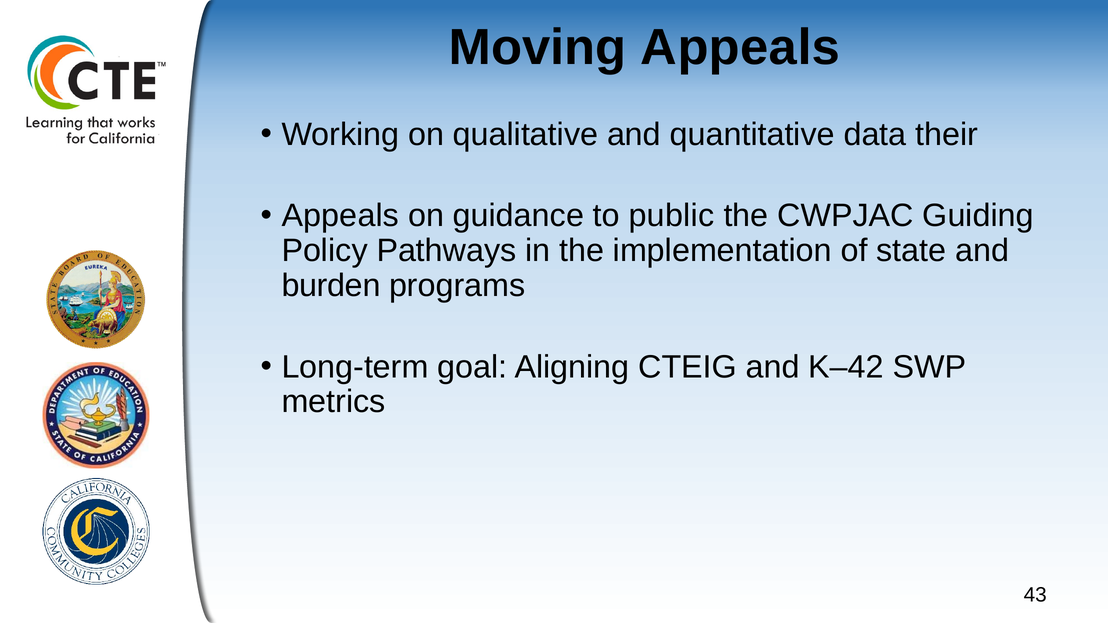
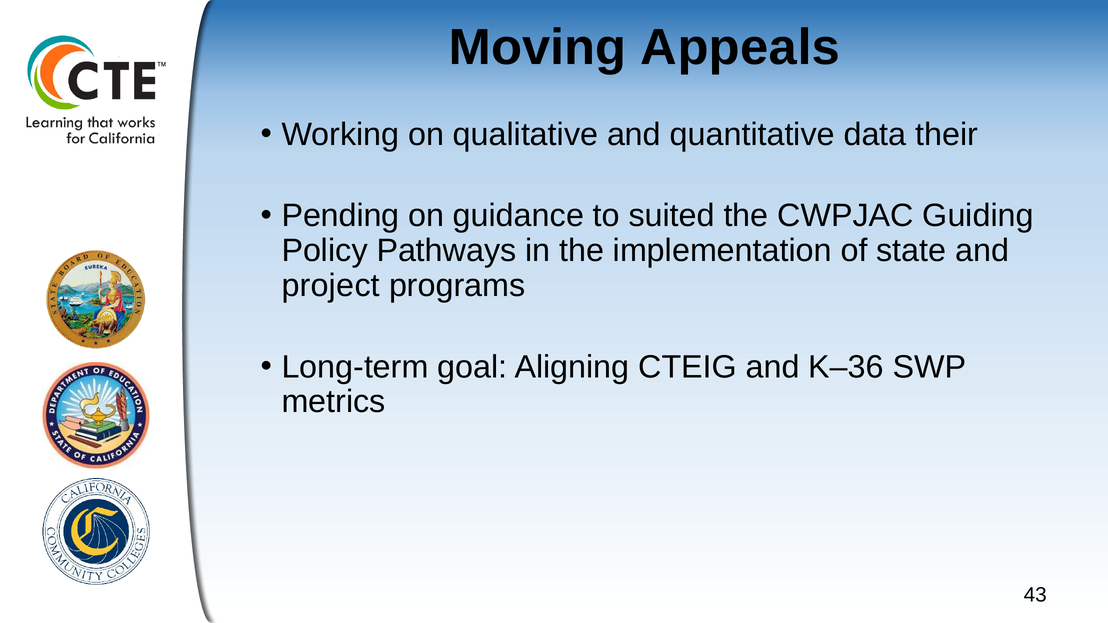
Appeals at (340, 216): Appeals -> Pending
public: public -> suited
burden: burden -> project
K–42: K–42 -> K–36
